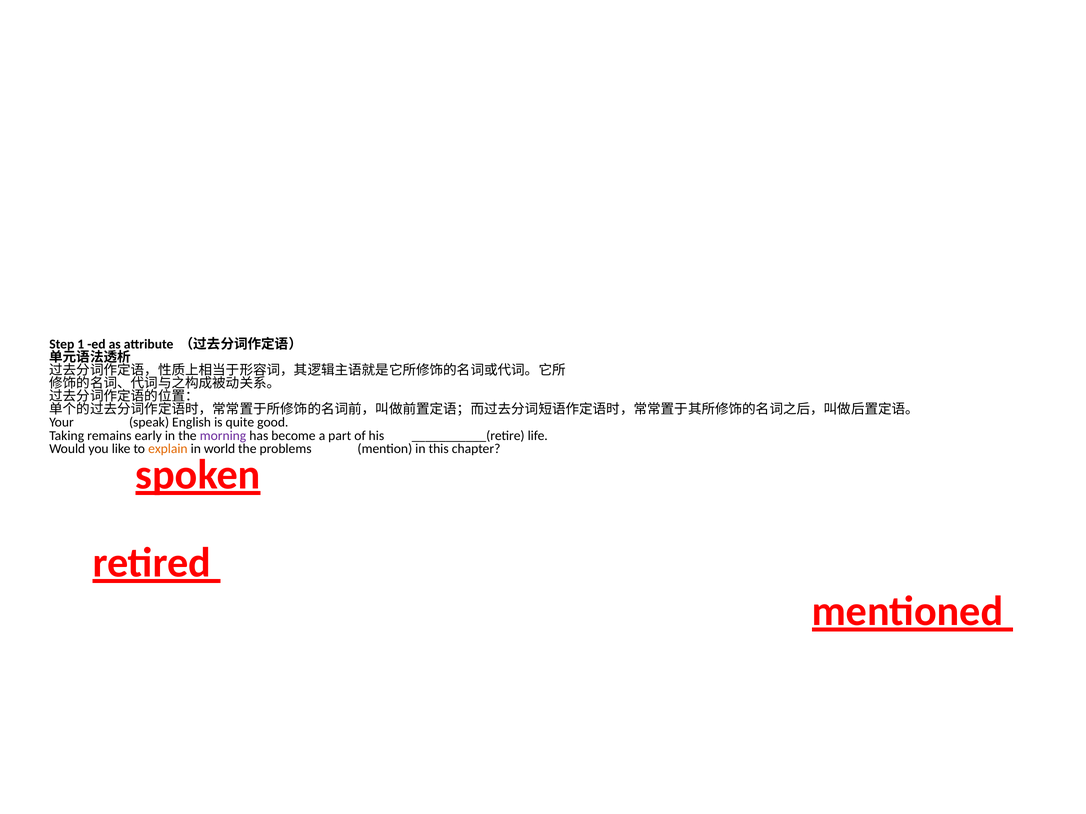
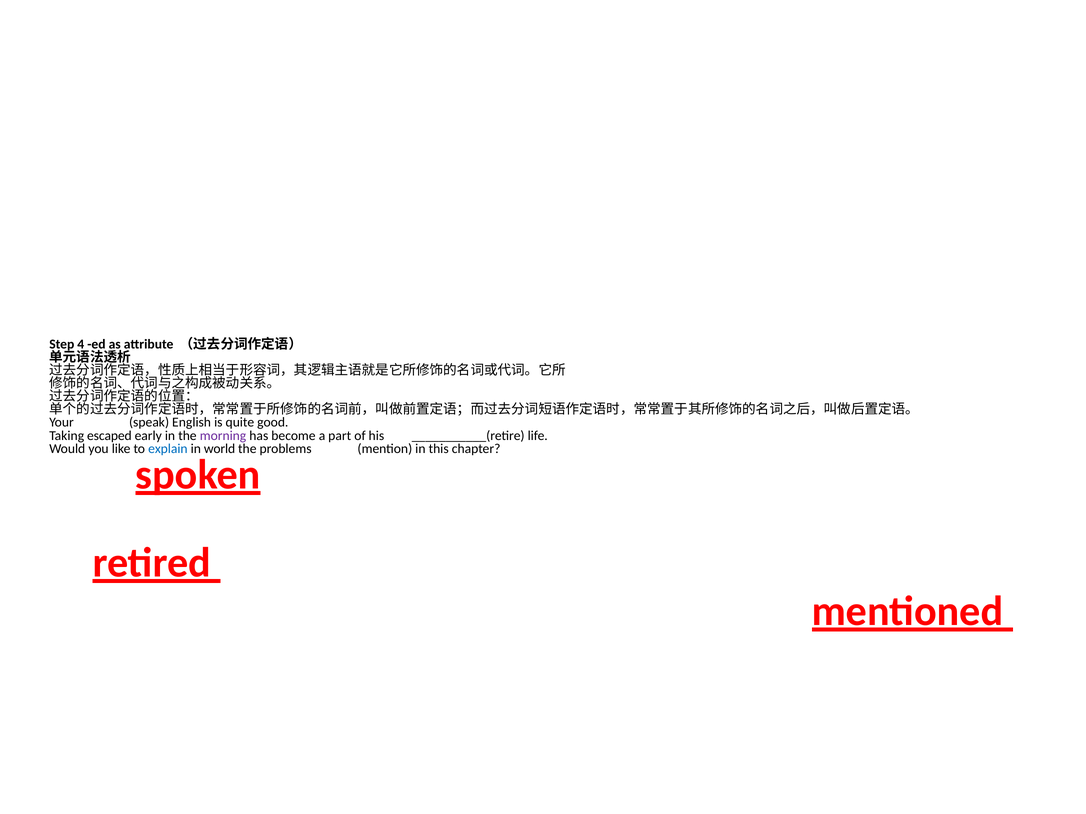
1: 1 -> 4
remains: remains -> escaped
explain colour: orange -> blue
